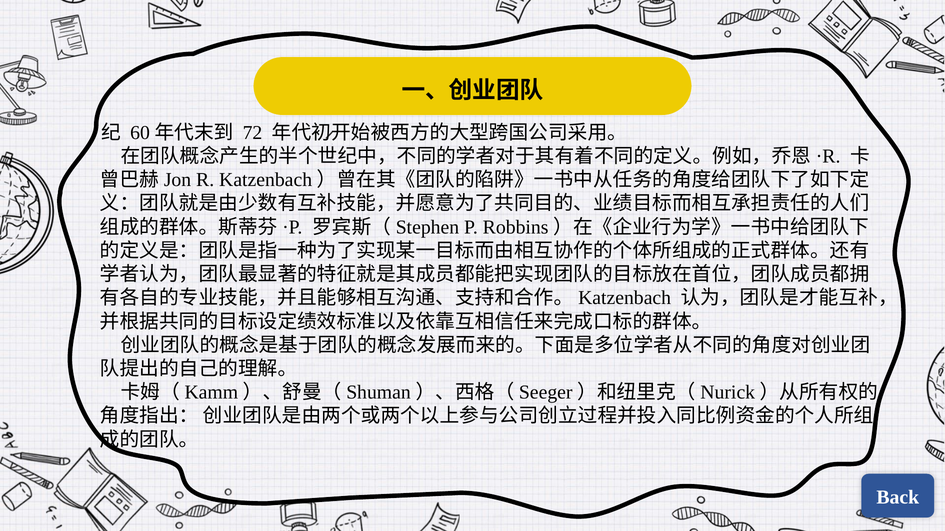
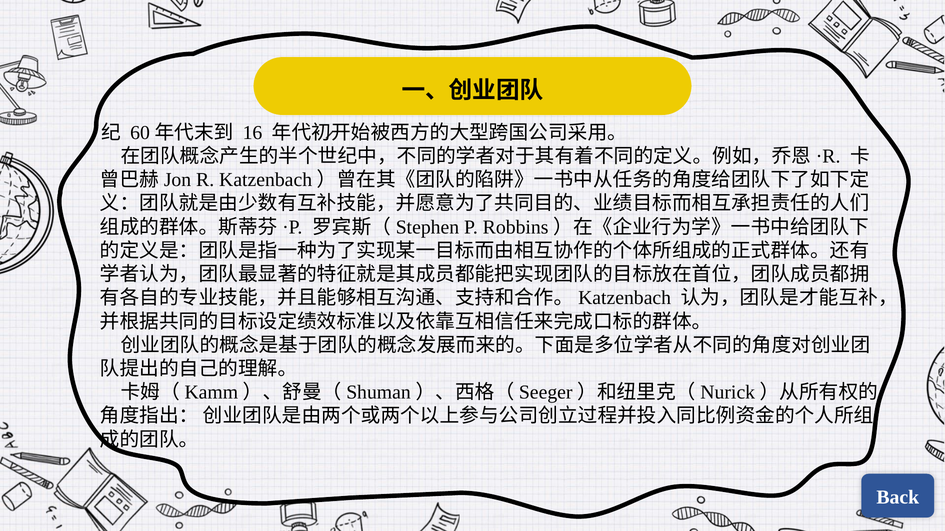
72: 72 -> 16
